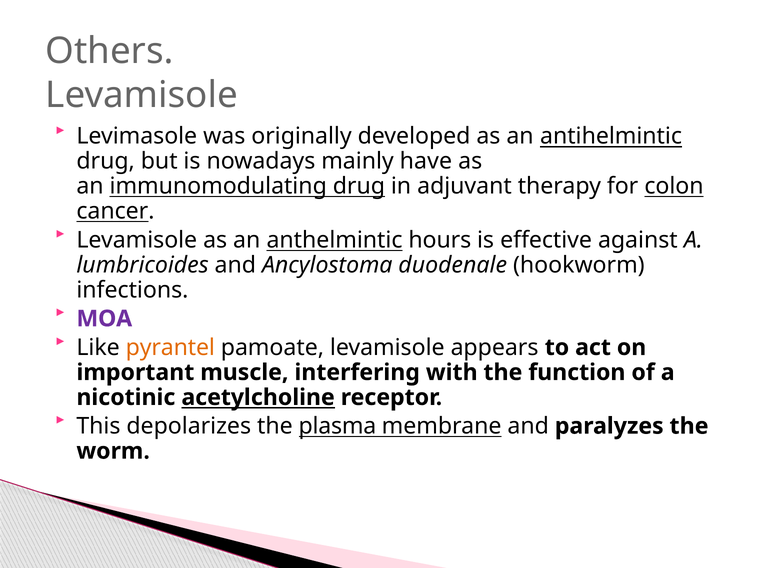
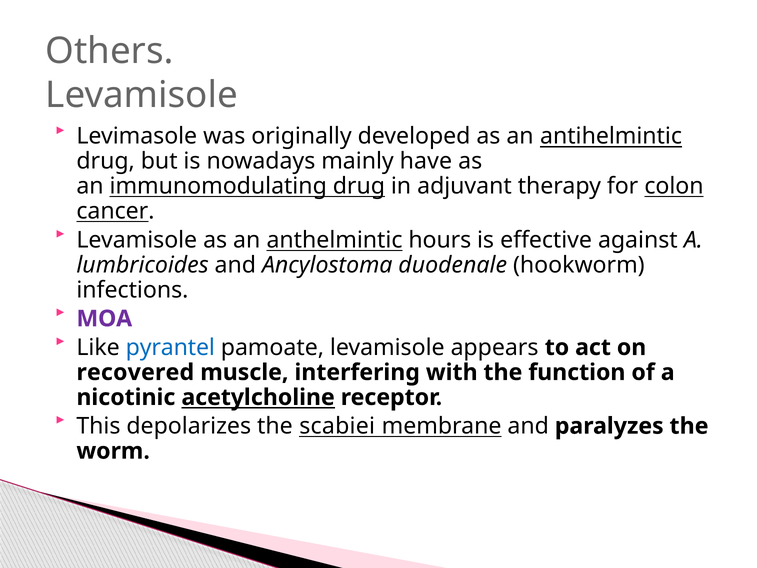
pyrantel colour: orange -> blue
important: important -> recovered
plasma: plasma -> scabiei
